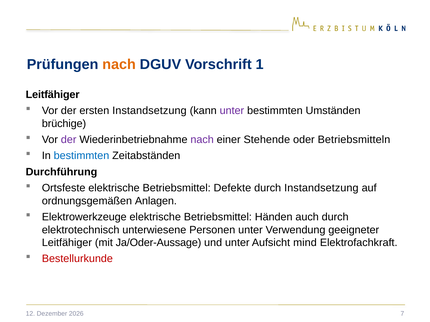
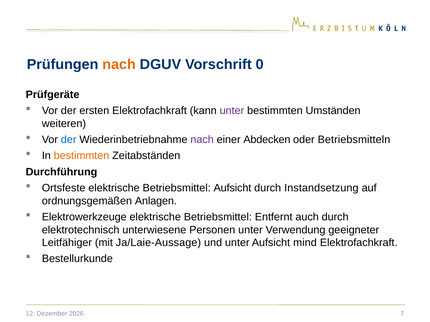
1: 1 -> 0
Leitfähiger at (53, 95): Leitfähiger -> Prüfgeräte
ersten Instandsetzung: Instandsetzung -> Elektrofachkraft
brüchige: brüchige -> weiteren
der at (69, 140) colour: purple -> blue
Stehende: Stehende -> Abdecken
bestimmten at (81, 156) colour: blue -> orange
Betriebsmittel Defekte: Defekte -> Aufsicht
Händen: Händen -> Entfernt
Ja/Oder-Aussage: Ja/Oder-Aussage -> Ja/Laie-Aussage
Bestellurkunde colour: red -> black
